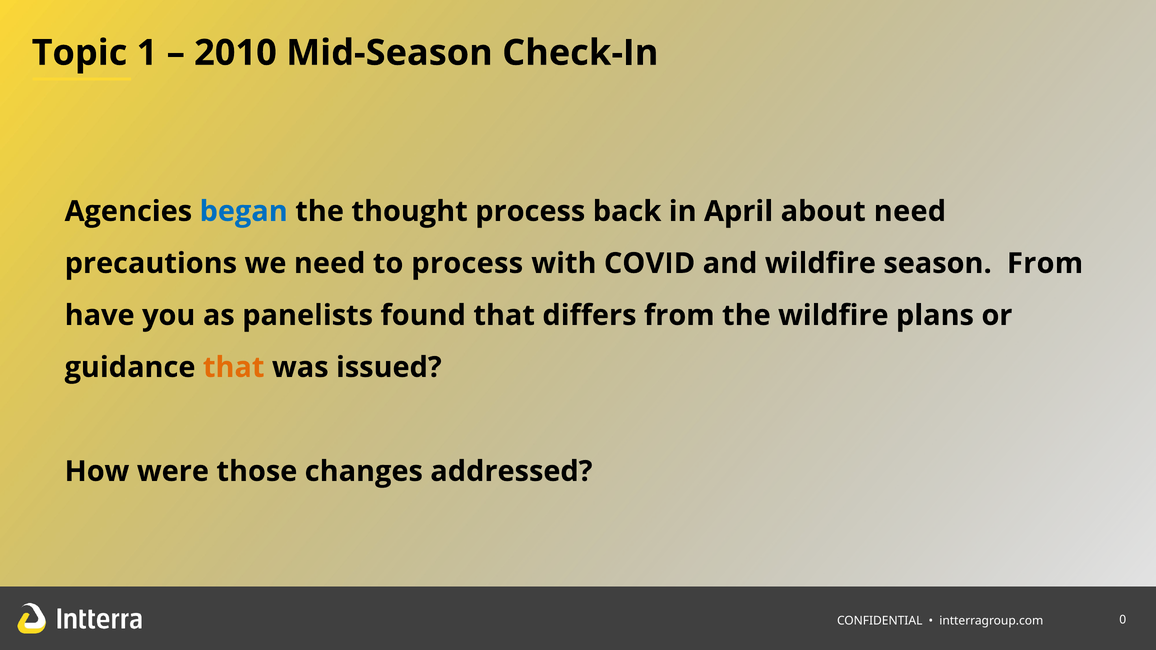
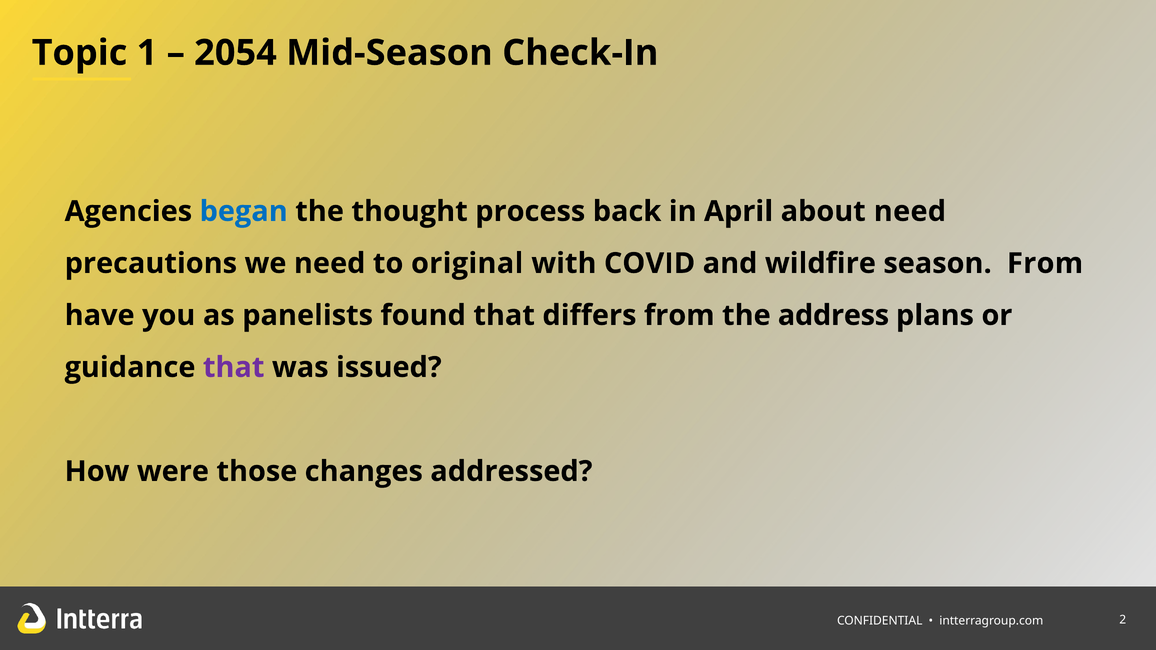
2010: 2010 -> 2054
to process: process -> original
the wildfire: wildfire -> address
that at (234, 367) colour: orange -> purple
0: 0 -> 2
